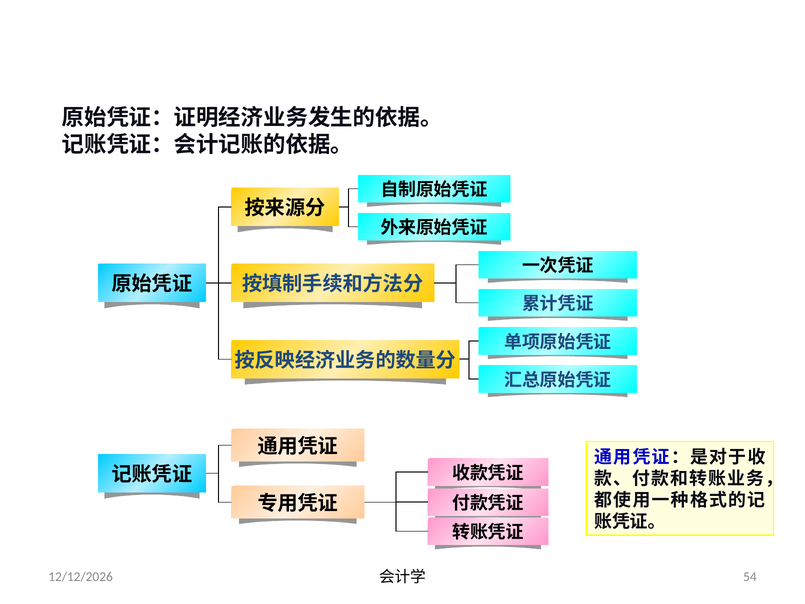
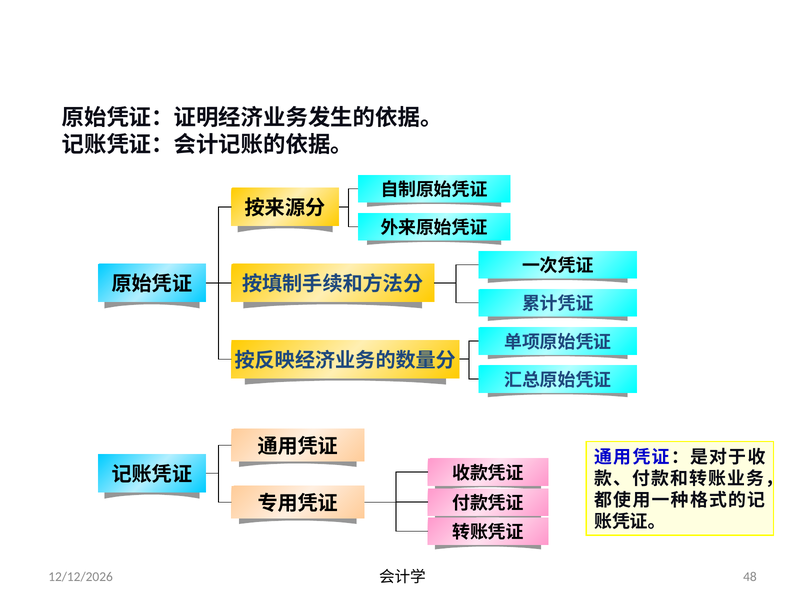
54: 54 -> 48
